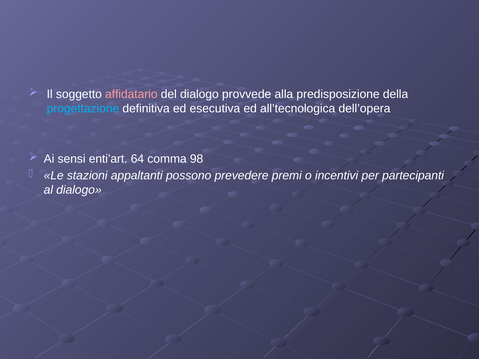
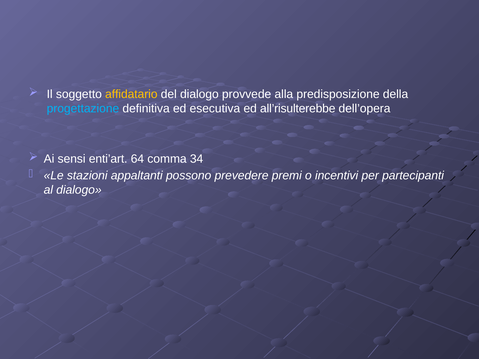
affidatario colour: pink -> yellow
all’tecnologica: all’tecnologica -> all’risulterebbe
98: 98 -> 34
